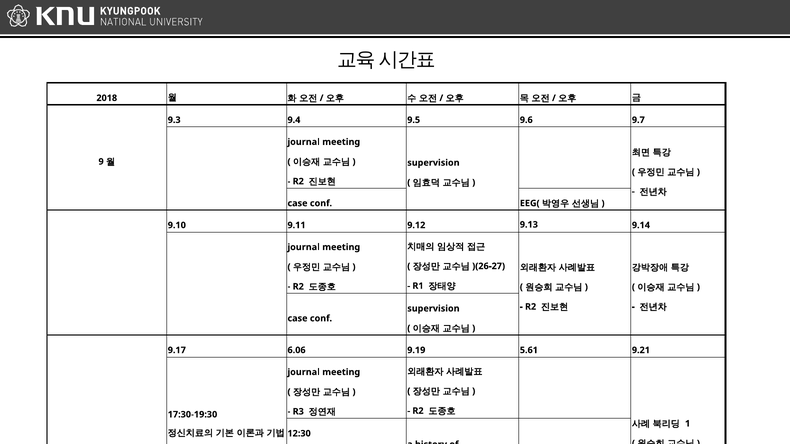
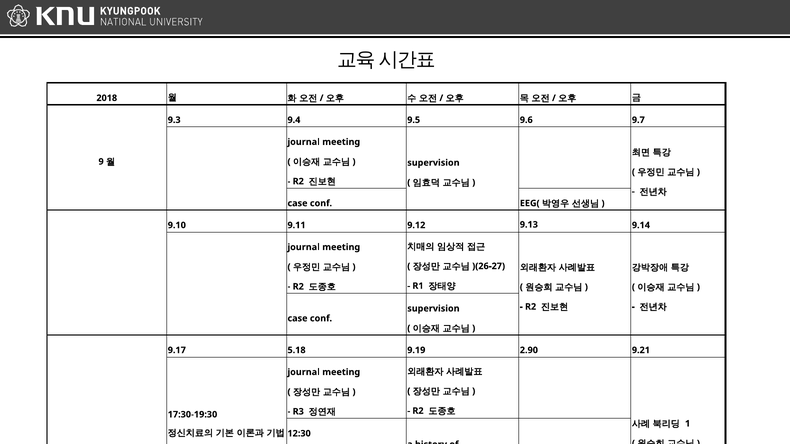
6.06: 6.06 -> 5.18
5.61: 5.61 -> 2.90
